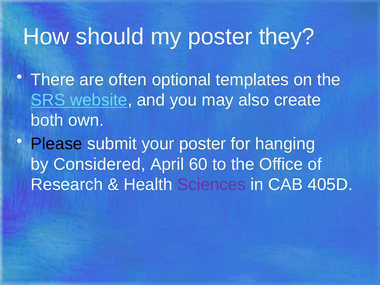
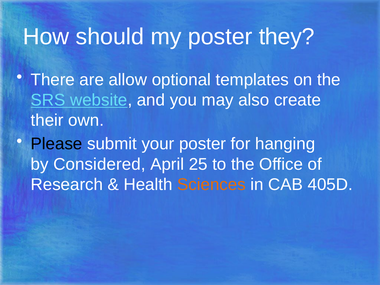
often: often -> allow
both: both -> their
60: 60 -> 25
Sciences colour: purple -> orange
